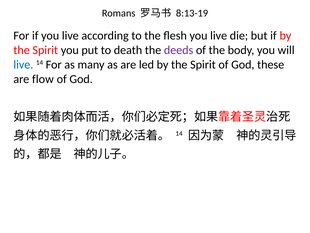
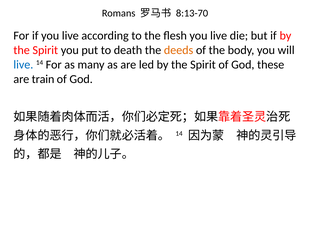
8:13-19: 8:13-19 -> 8:13-70
deeds colour: purple -> orange
flow: flow -> train
